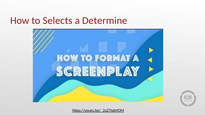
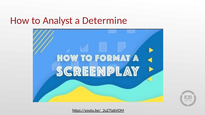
Selects: Selects -> Analyst
